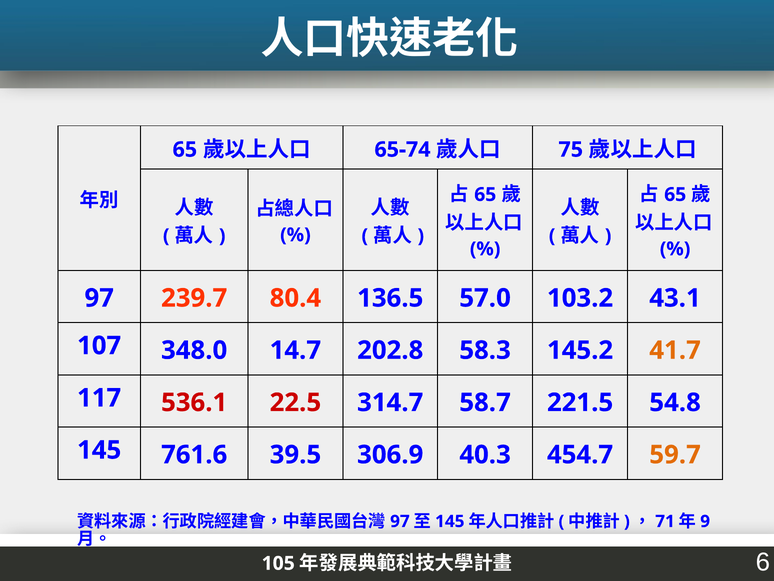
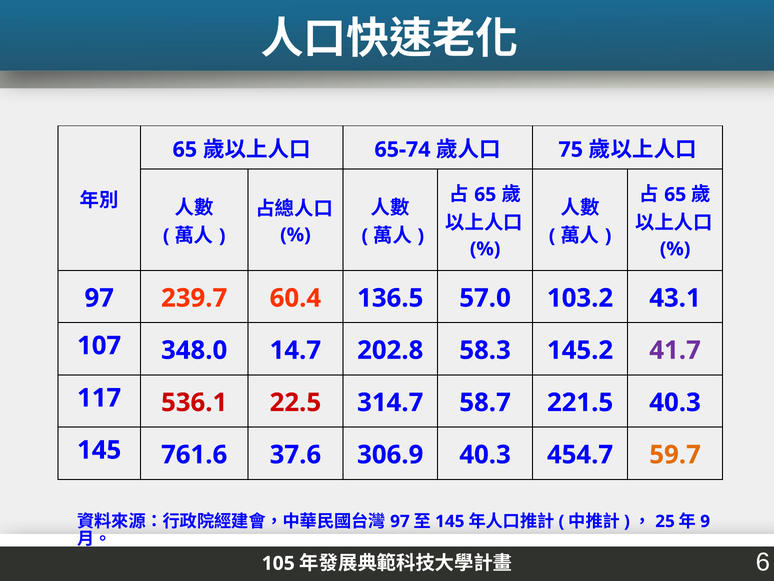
80.4: 80.4 -> 60.4
41.7 colour: orange -> purple
221.5 54.8: 54.8 -> 40.3
39.5: 39.5 -> 37.6
71: 71 -> 25
